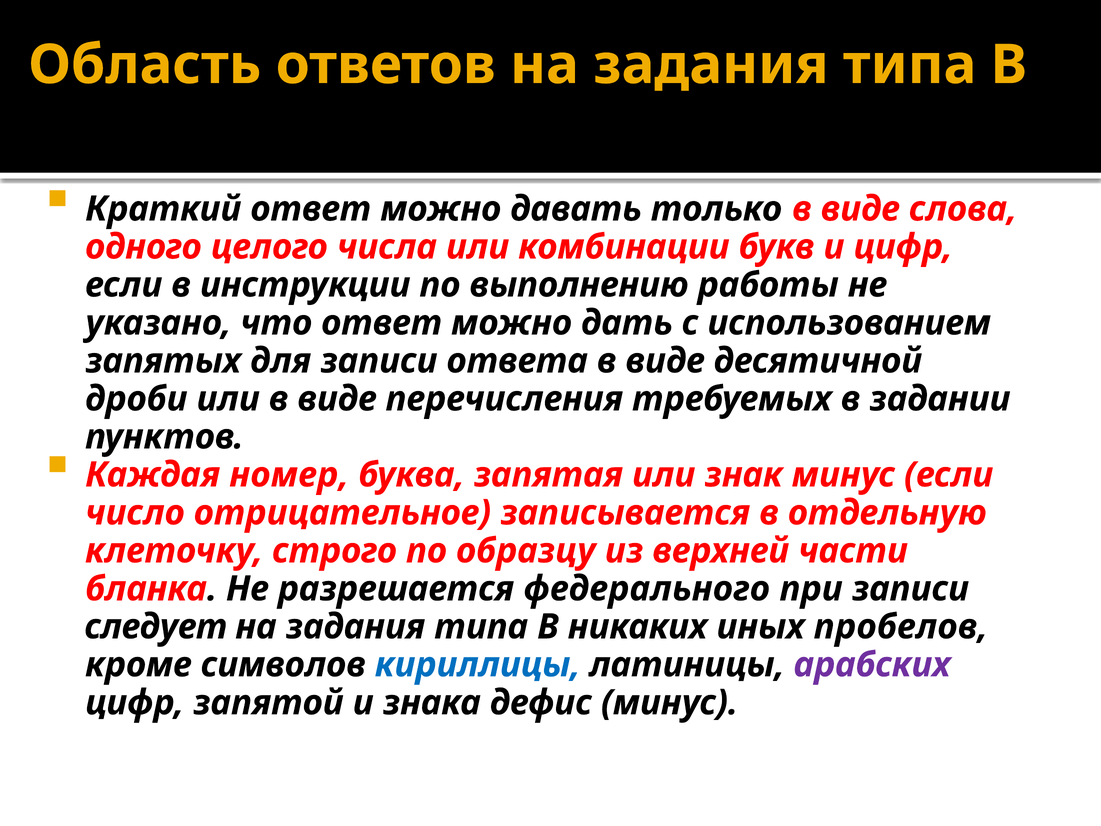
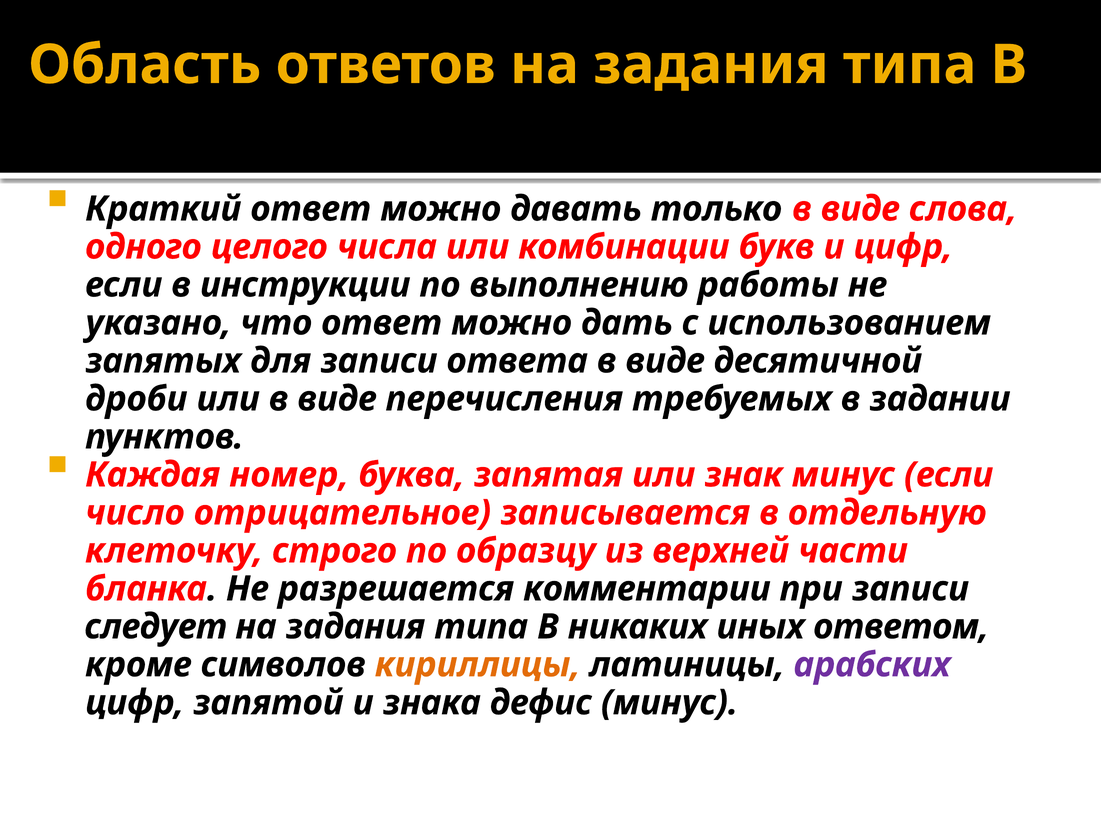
федерального: федерального -> комментарии
пробелов: пробелов -> ответом
кириллицы colour: blue -> orange
